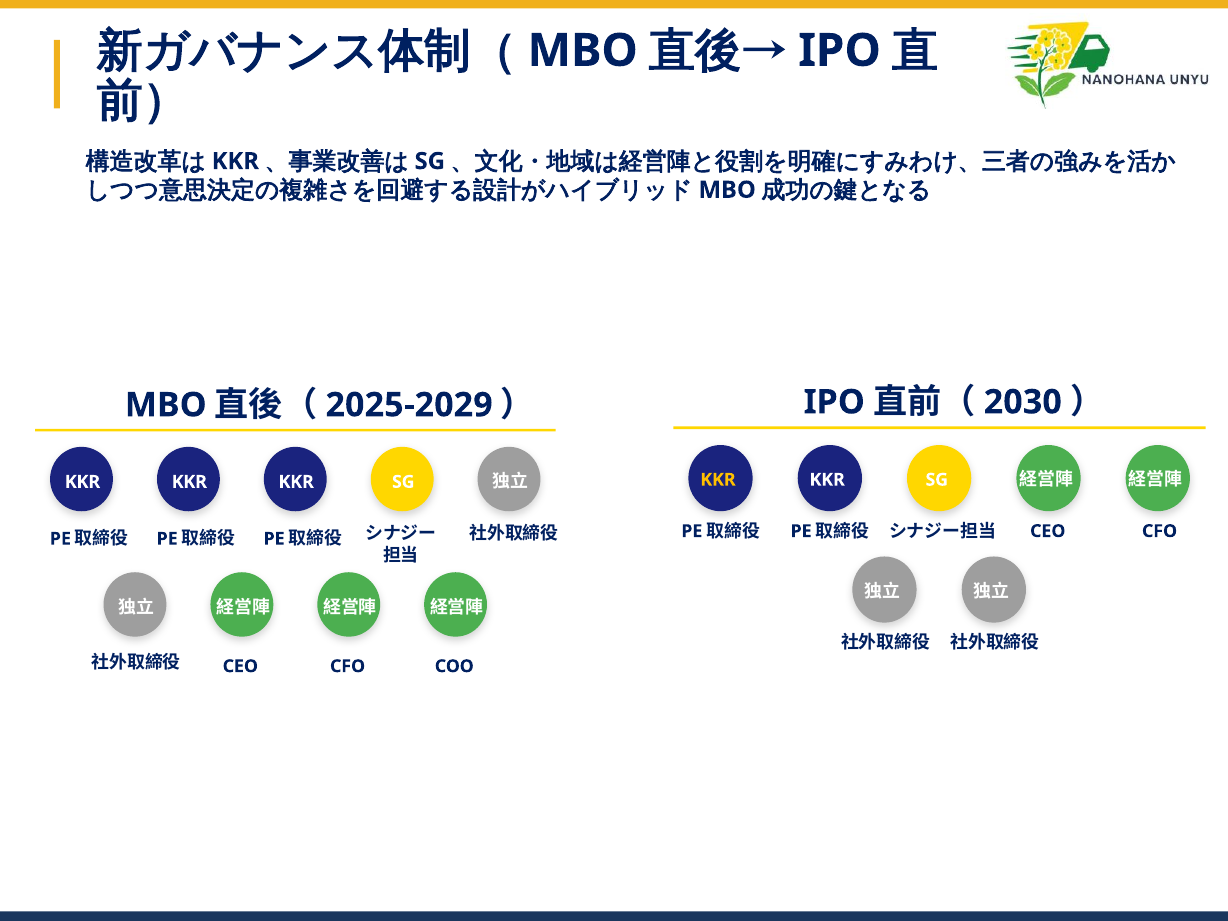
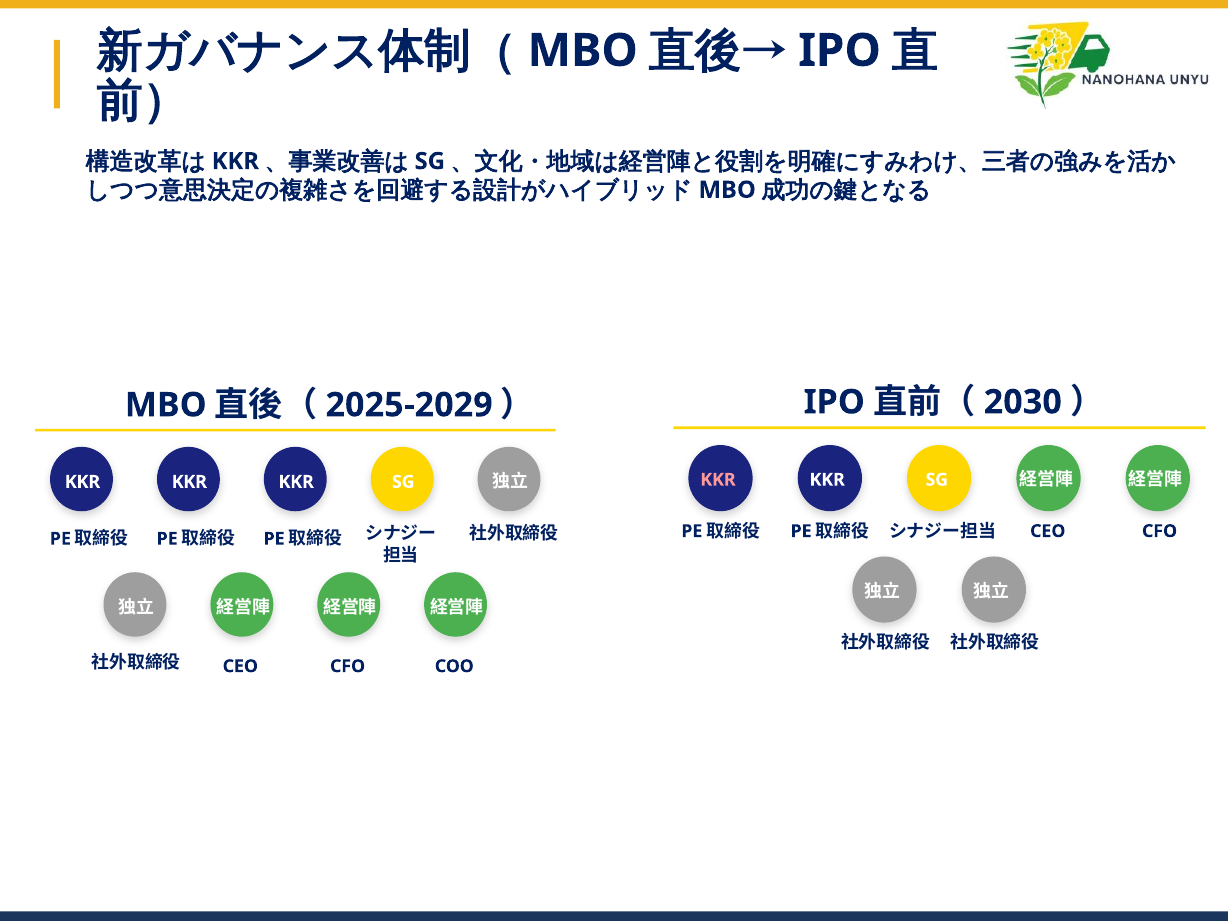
KKR at (718, 480) colour: yellow -> pink
